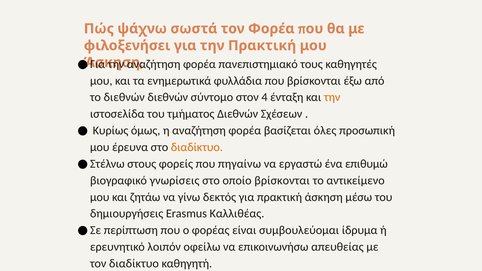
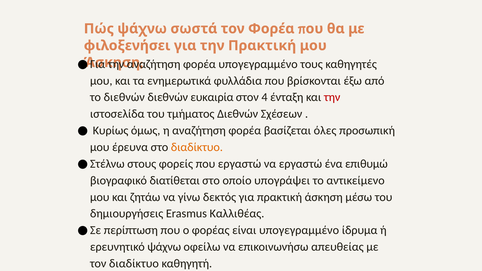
φορέα πανεπιστημιακό: πανεπιστημιακό -> υπογεγραμμένο
σύντομο: σύντομο -> ευκαιρία
την at (332, 97) colour: orange -> red
που πηγαίνω: πηγαίνω -> εργαστώ
γνωρίσεις: γνωρίσεις -> διατίθεται
οποίο βρίσκονται: βρίσκονται -> υπογράψει
είναι συμβουλεύομαι: συμβουλεύομαι -> υπογεγραμμένο
λοιπόν: λοιπόν -> ψάχνω
